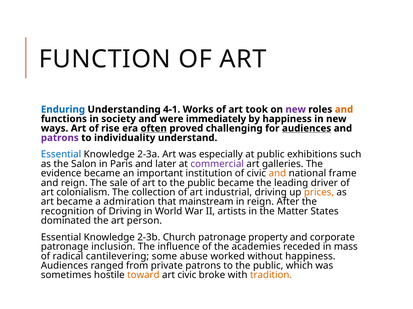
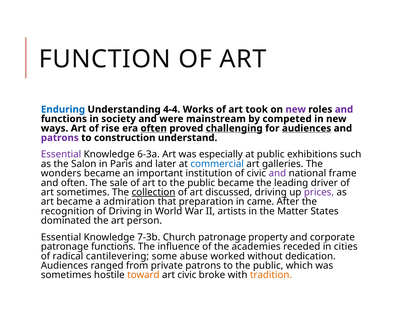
4-1: 4-1 -> 4-4
and at (344, 110) colour: orange -> purple
immediately: immediately -> mainstream
by happiness: happiness -> competed
challenging underline: none -> present
individuality: individuality -> construction
Essential at (61, 155) colour: blue -> purple
2-3a: 2-3a -> 6-3a
commercial colour: purple -> blue
evidence: evidence -> wonders
and at (277, 174) colour: orange -> purple
and reign: reign -> often
art colonialism: colonialism -> sometimes
collection underline: none -> present
industrial: industrial -> discussed
prices colour: orange -> purple
mainstream: mainstream -> preparation
in reign: reign -> came
2-3b: 2-3b -> 7-3b
patronage inclusion: inclusion -> functions
mass: mass -> cities
without happiness: happiness -> dedication
